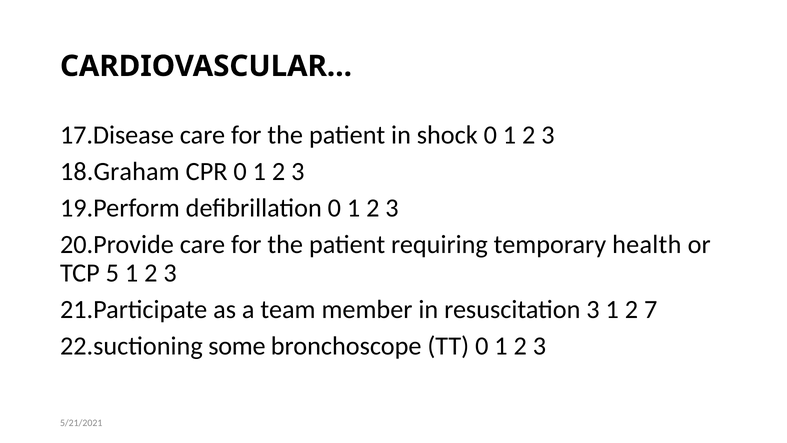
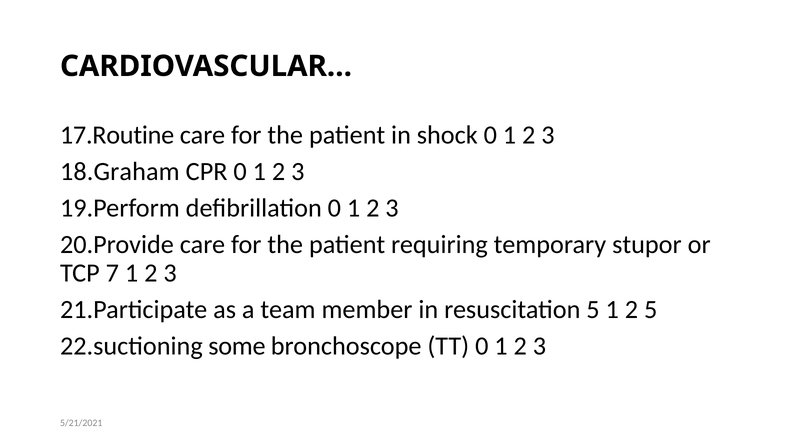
17.Disease: 17.Disease -> 17.Routine
health: health -> stupor
5: 5 -> 7
resuscitation 3: 3 -> 5
2 7: 7 -> 5
